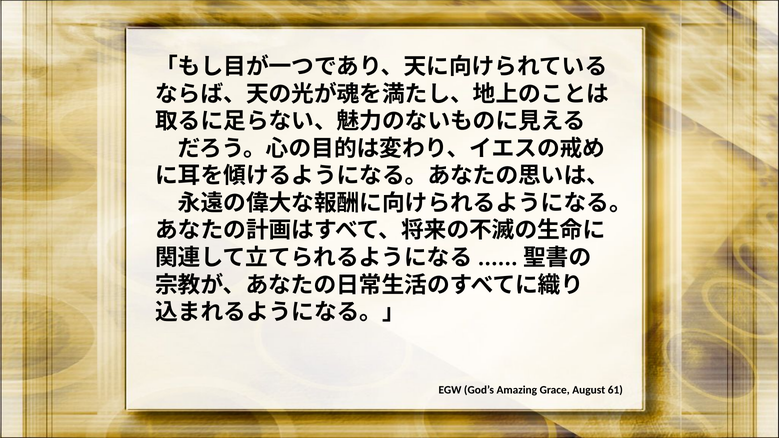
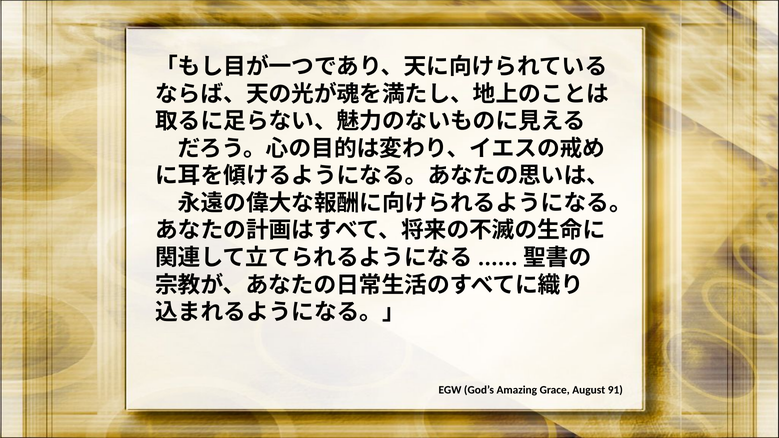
61: 61 -> 91
